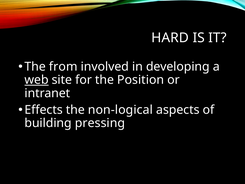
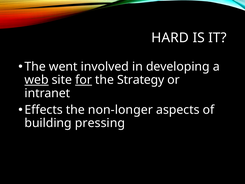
from: from -> went
for underline: none -> present
Position: Position -> Strategy
non-logical: non-logical -> non-longer
